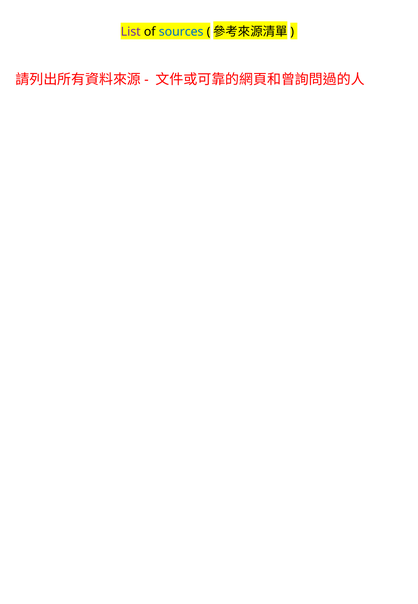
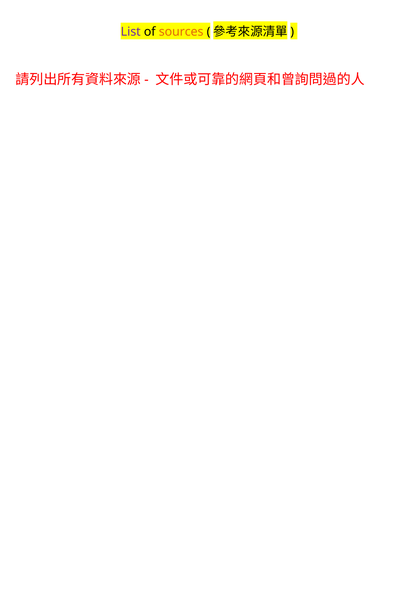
sources colour: blue -> orange
